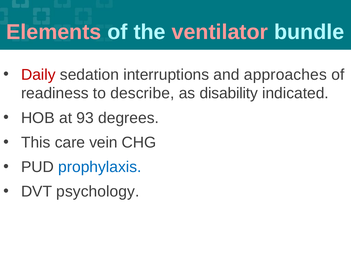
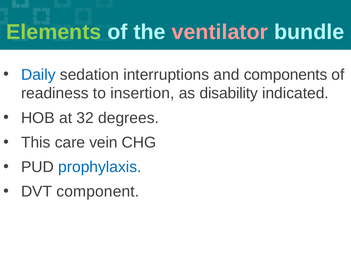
Elements colour: pink -> light green
Daily colour: red -> blue
approaches: approaches -> components
describe: describe -> insertion
93: 93 -> 32
psychology: psychology -> component
